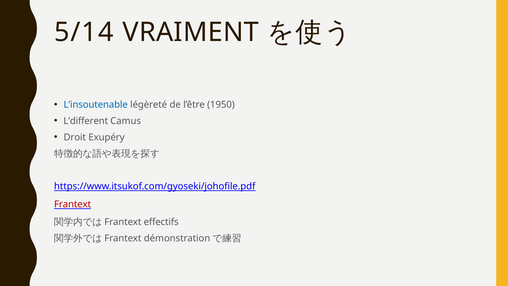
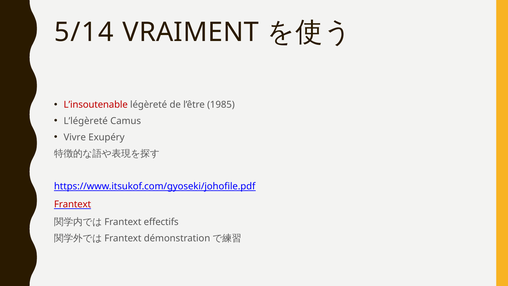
L’insoutenable colour: blue -> red
1950: 1950 -> 1985
L’different: L’different -> L’légèreté
Droit: Droit -> Vivre
